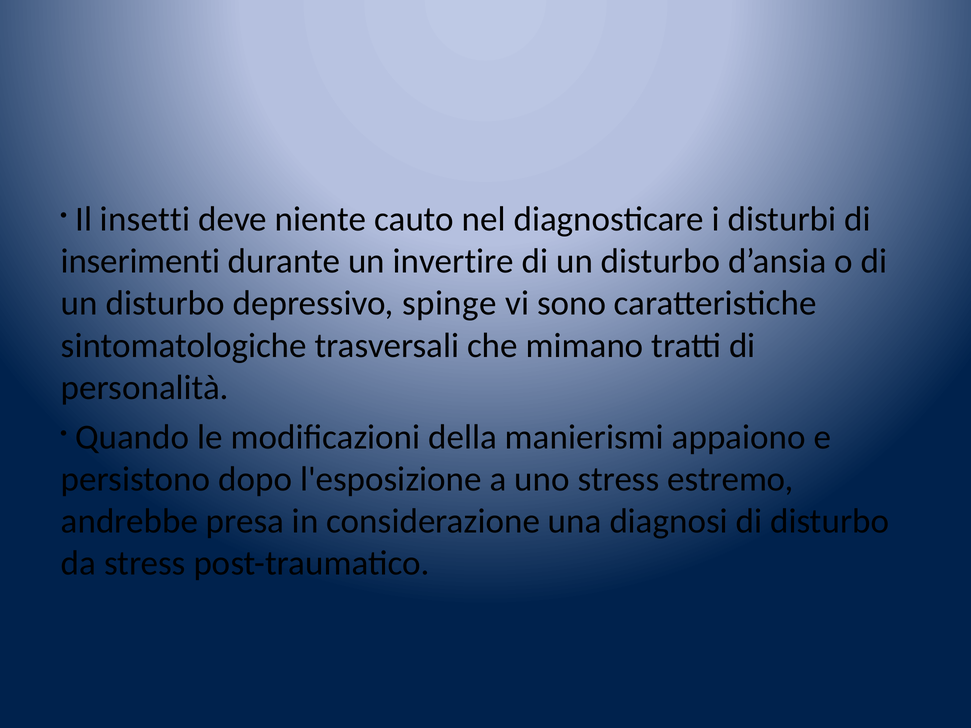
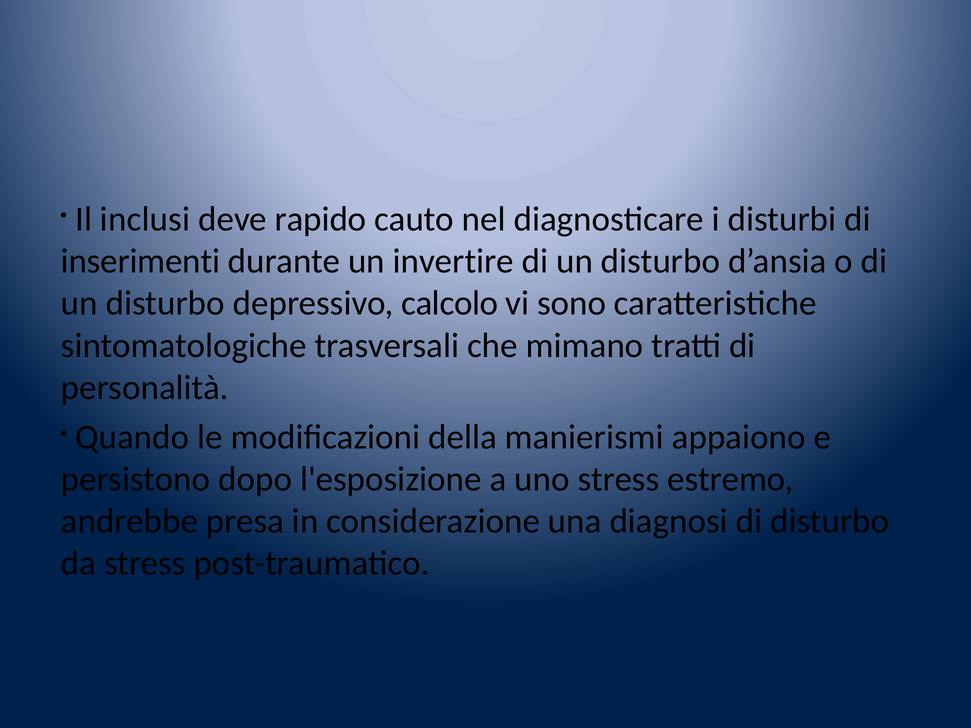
insetti: insetti -> inclusi
niente: niente -> rapido
spinge: spinge -> calcolo
